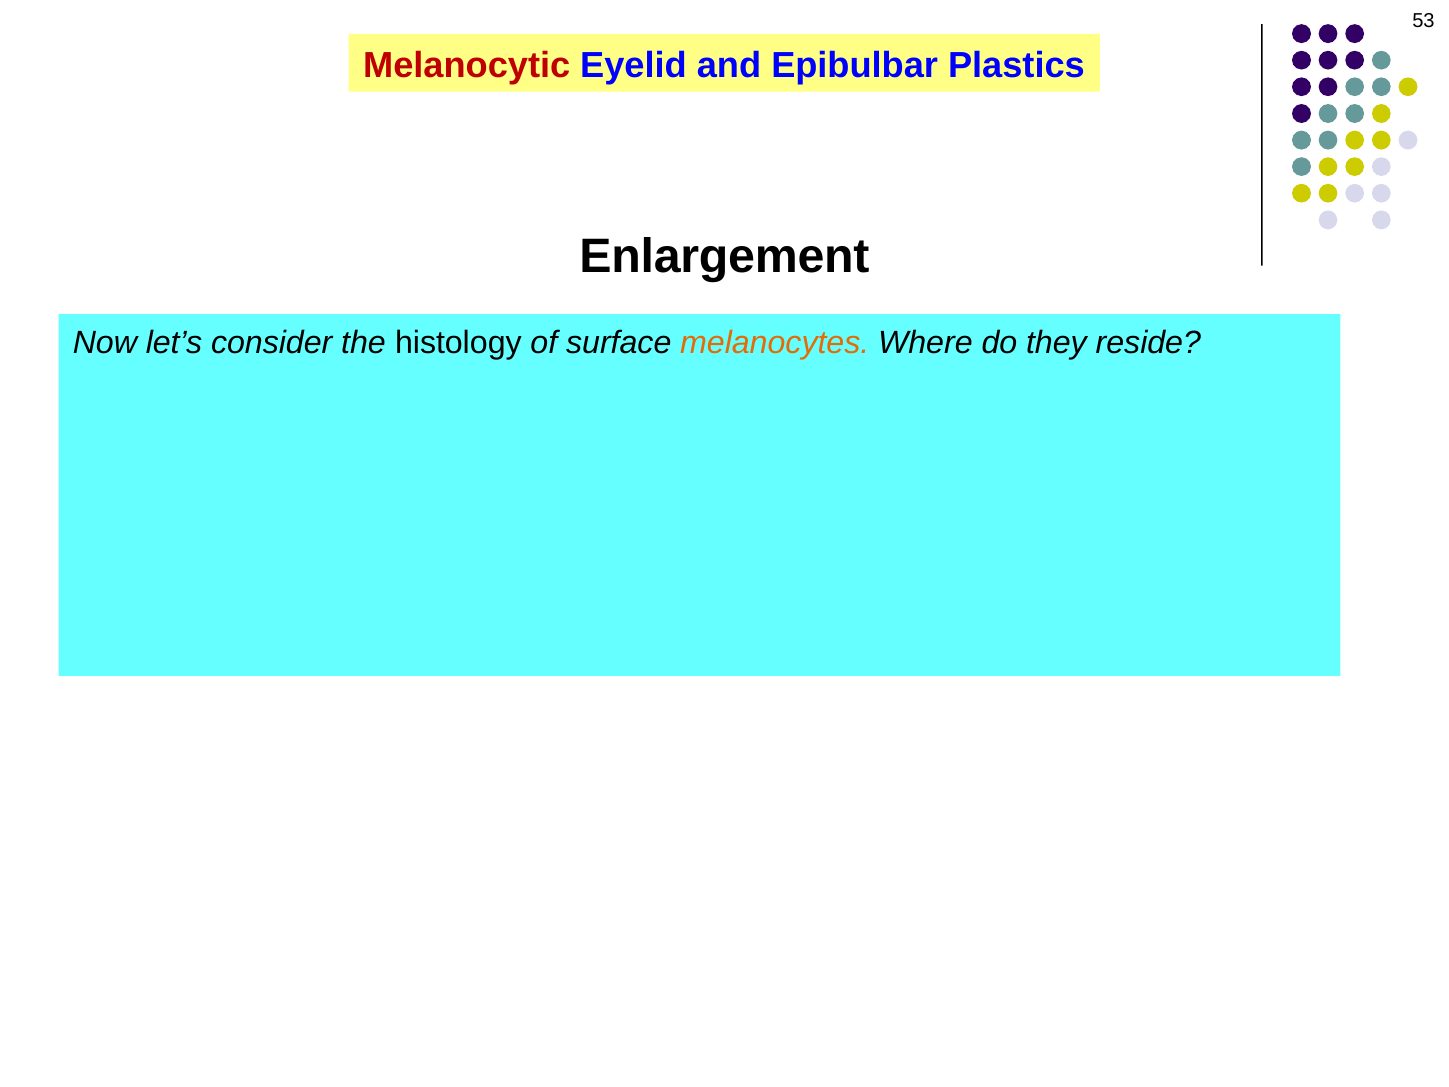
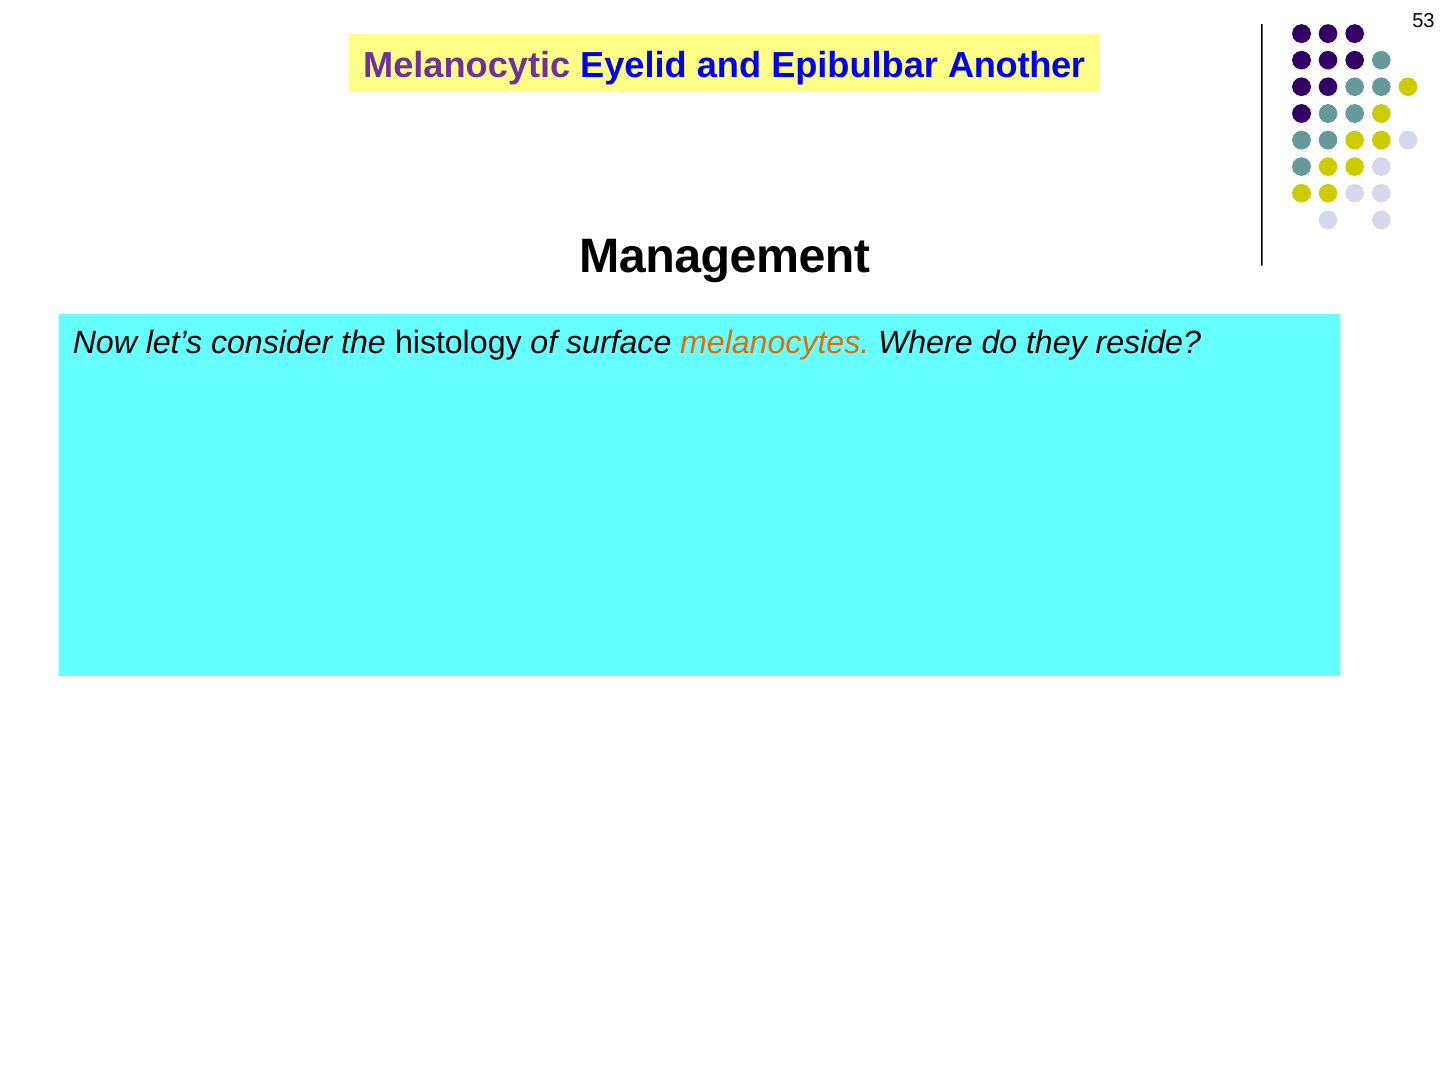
Melanocytic colour: red -> purple
Plastics: Plastics -> Another
Enlargement: Enlargement -> Management
